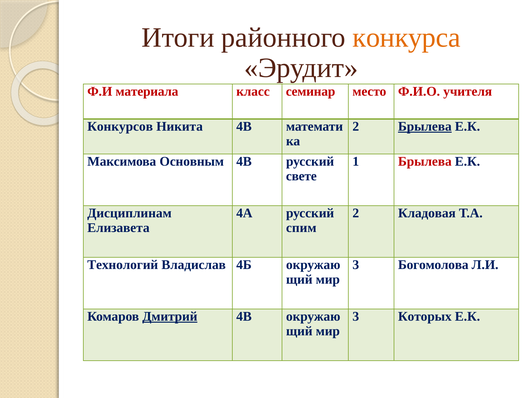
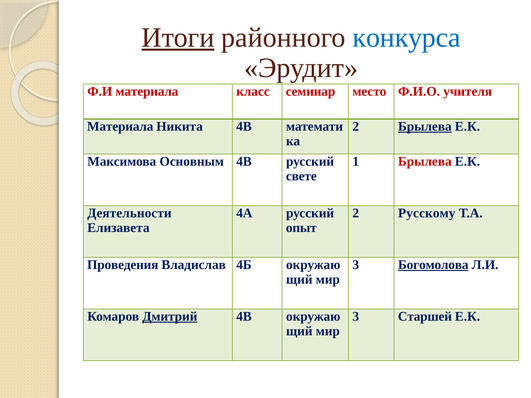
Итоги underline: none -> present
конкурса colour: orange -> blue
Конкурсов at (120, 127): Конкурсов -> Материала
Дисциплинам: Дисциплинам -> Деятельности
Кладовая: Кладовая -> Русскому
спим: спим -> опыт
Технологий: Технологий -> Проведения
Богомолова underline: none -> present
Которых: Которых -> Старшей
